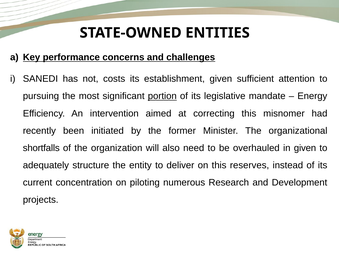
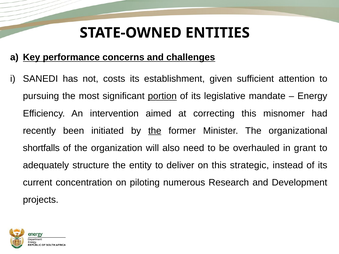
the at (155, 131) underline: none -> present
in given: given -> grant
reserves: reserves -> strategic
